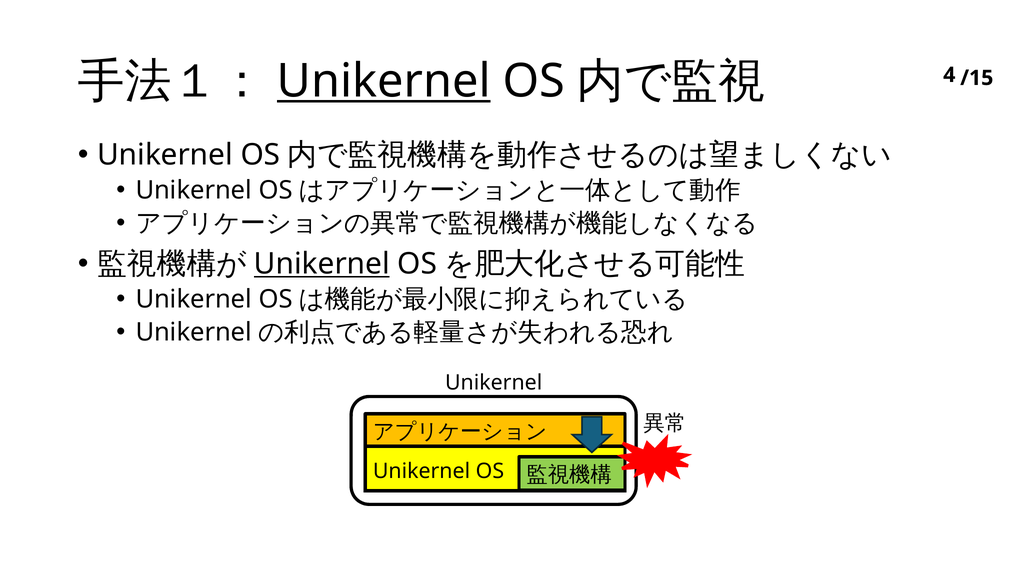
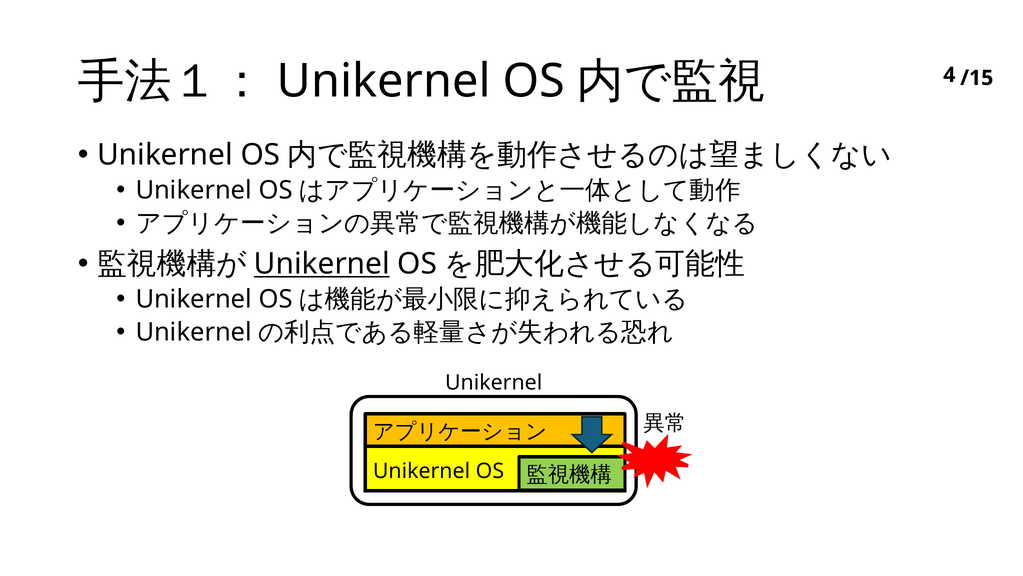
Unikernel at (384, 81) underline: present -> none
